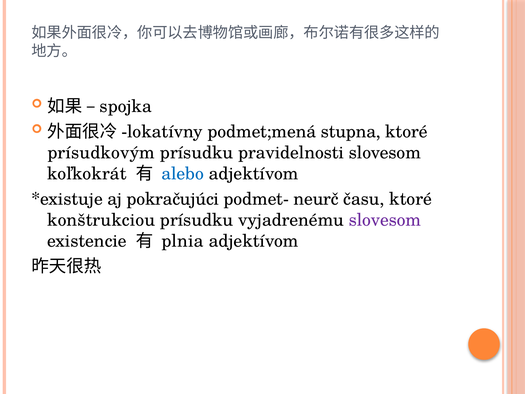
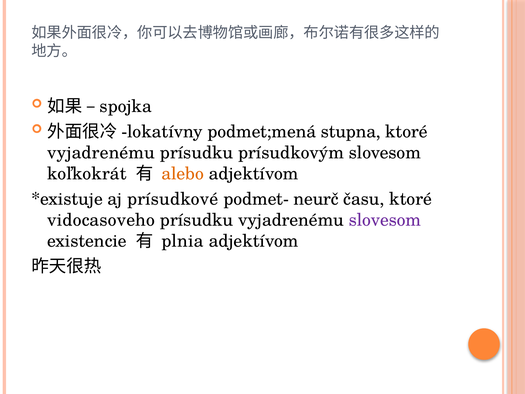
prísudkovým at (101, 153): prísudkovým -> vyjadrenému
pravidelnosti: pravidelnosti -> prísudkovým
alebo colour: blue -> orange
pokračujúci: pokračujúci -> prísudkové
konštrukciou: konštrukciou -> vidocasoveho
